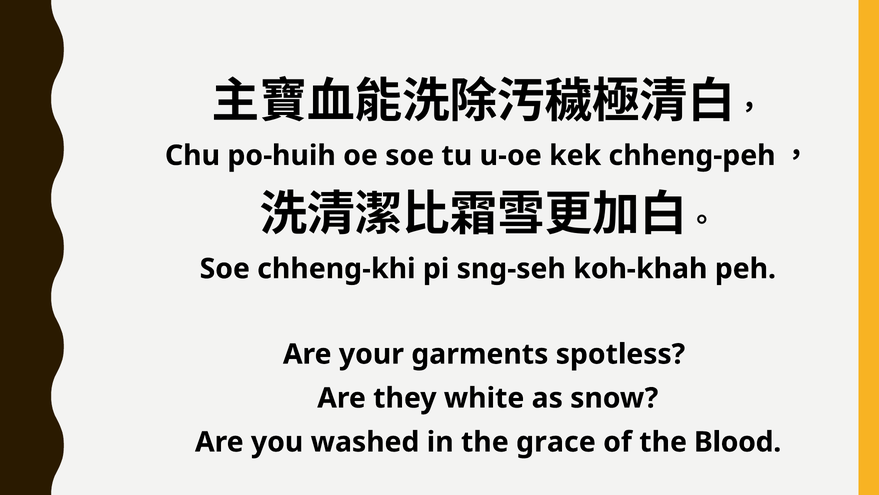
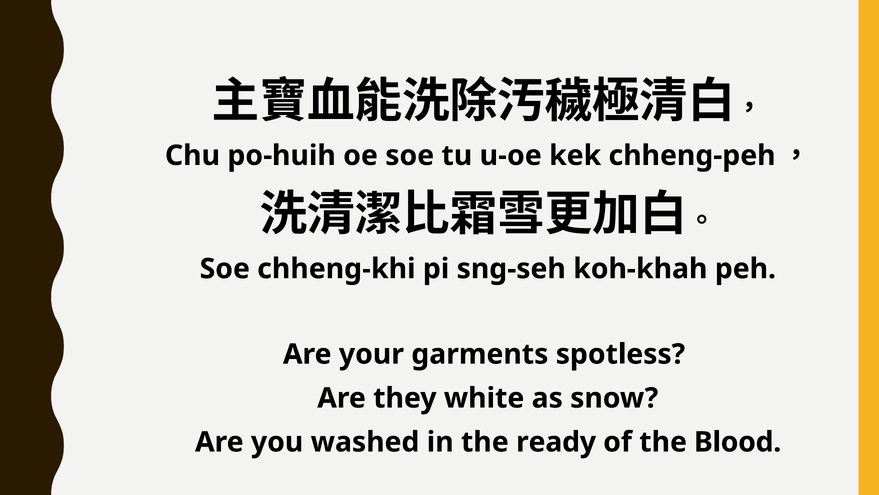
grace: grace -> ready
